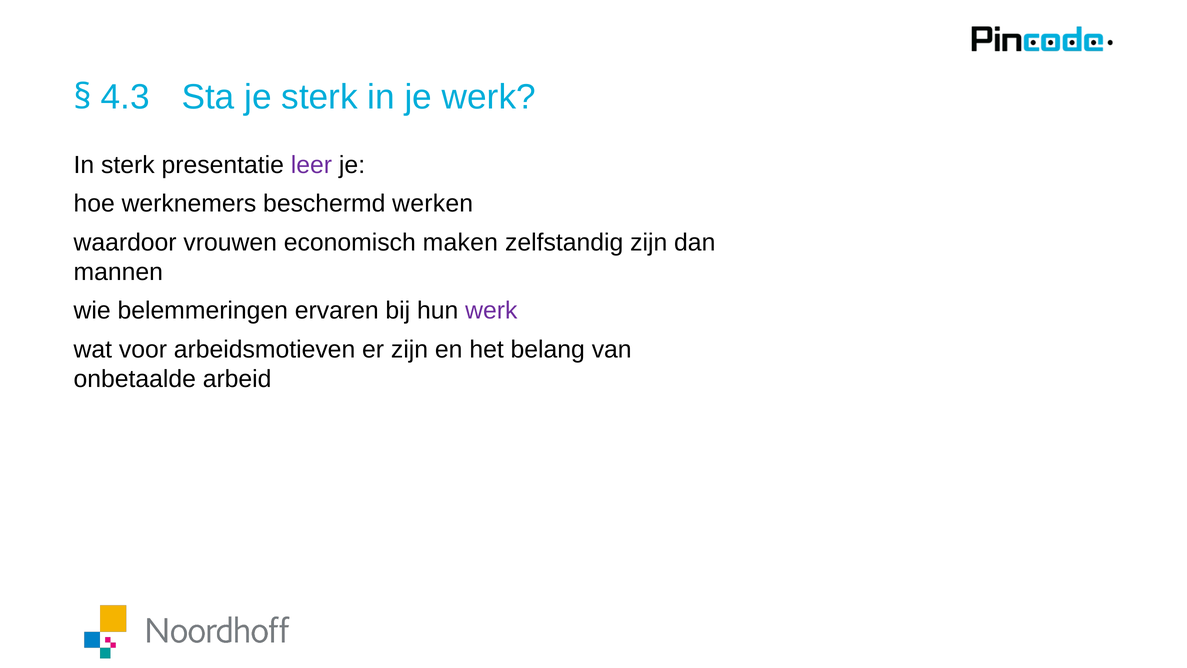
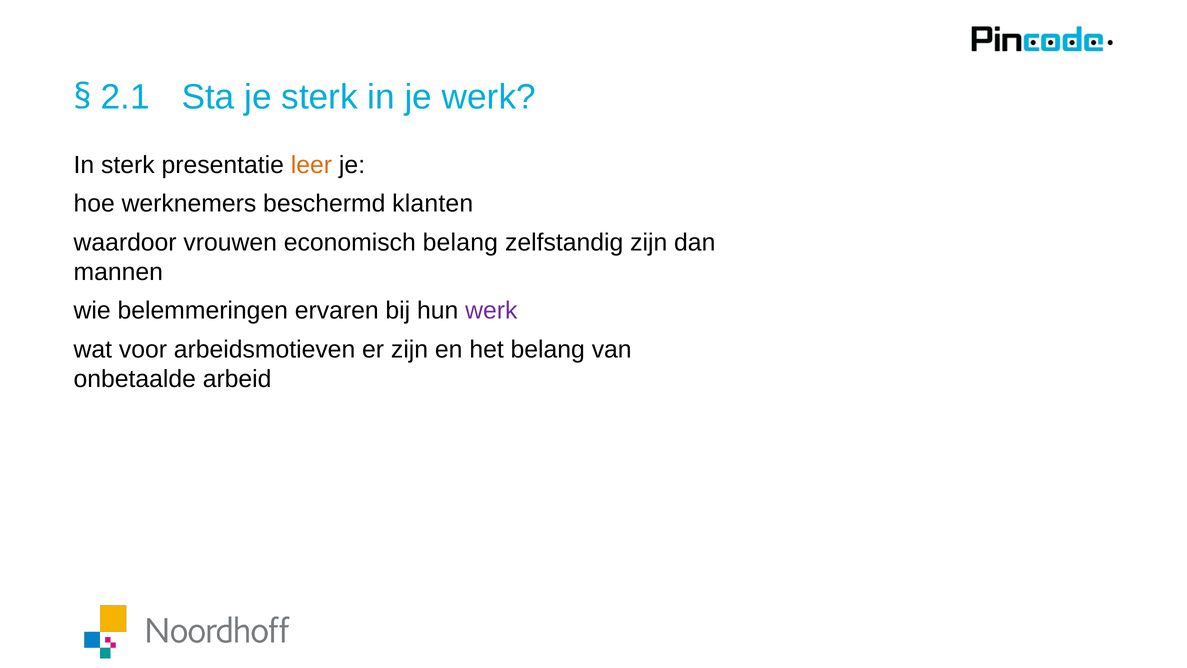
4.3: 4.3 -> 2.1
leer colour: purple -> orange
werken: werken -> klanten
economisch maken: maken -> belang
